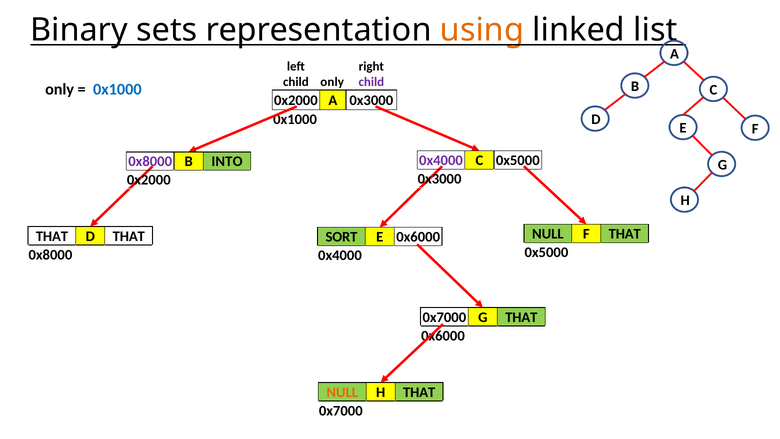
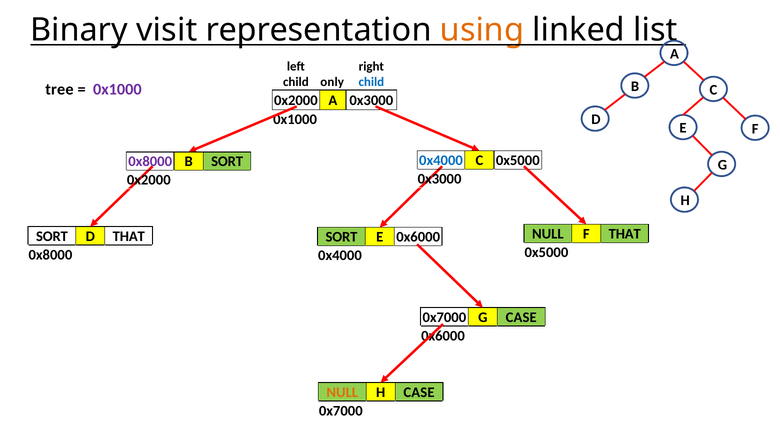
sets: sets -> visit
child at (371, 82) colour: purple -> blue
only at (60, 89): only -> tree
0x1000 at (117, 89) colour: blue -> purple
0x4000 at (441, 160) colour: purple -> blue
B INTO: INTO -> SORT
THAT at (52, 236): THAT -> SORT
G THAT: THAT -> CASE
H THAT: THAT -> CASE
